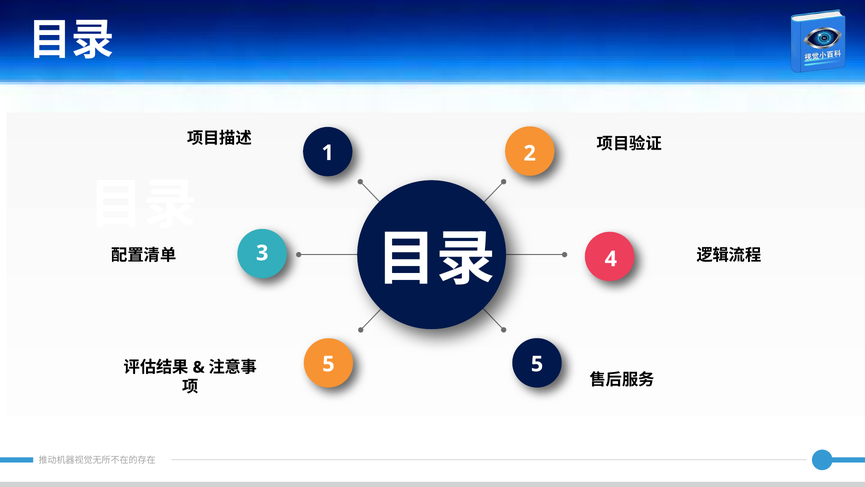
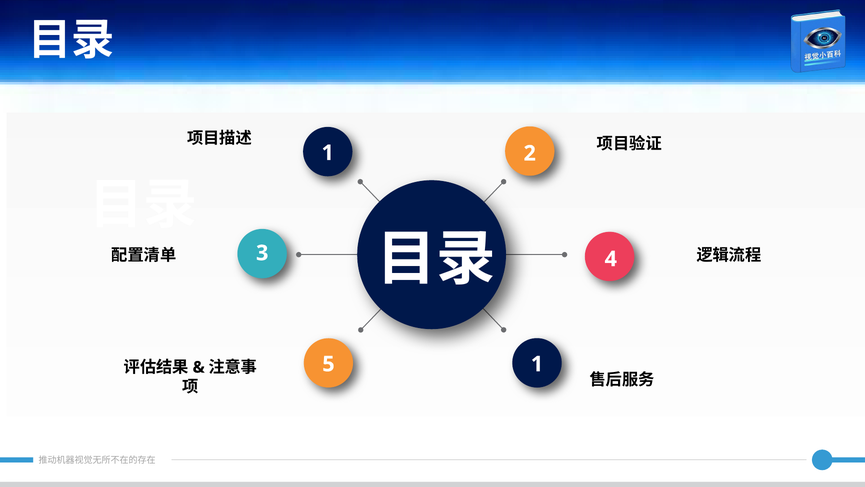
5 5: 5 -> 1
